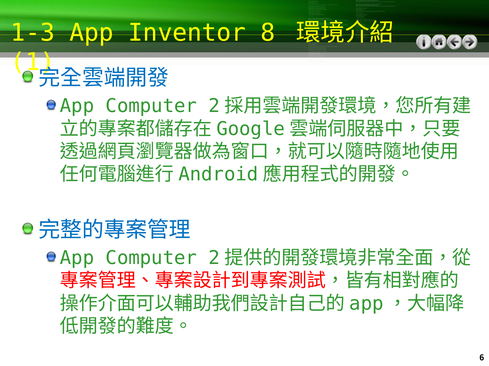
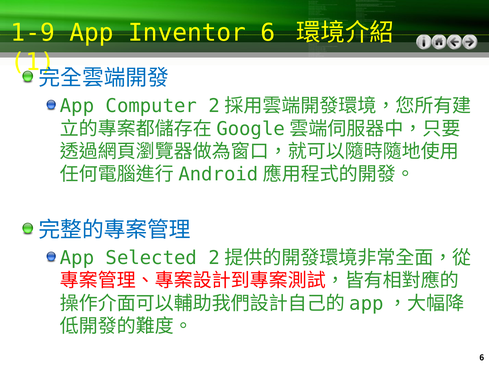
1-3: 1-3 -> 1-9
Inventor 8: 8 -> 6
Computer at (151, 258): Computer -> Selected
